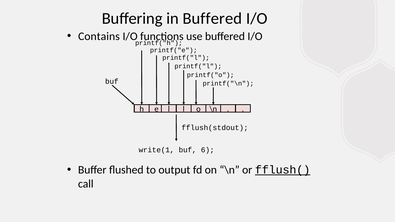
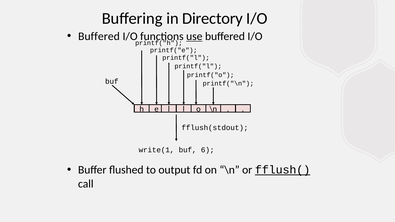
in Buffered: Buffered -> Directory
Contains at (99, 36): Contains -> Buffered
use underline: none -> present
